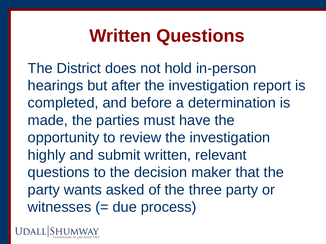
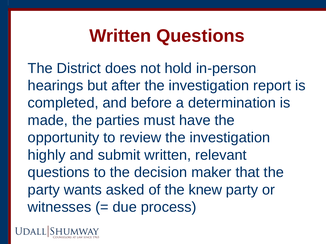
three: three -> knew
